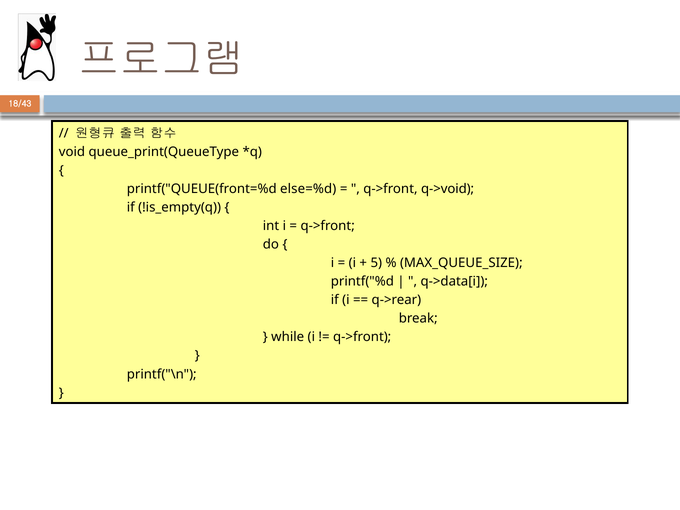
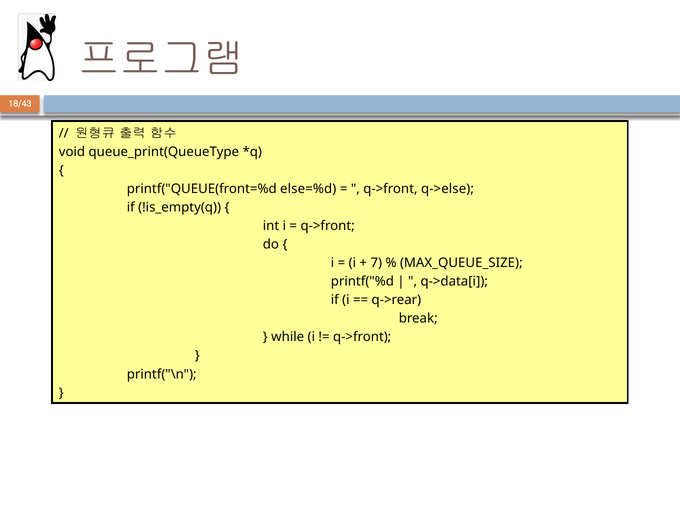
q->void: q->void -> q->else
5: 5 -> 7
